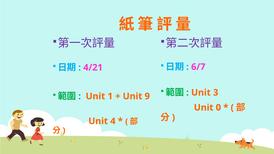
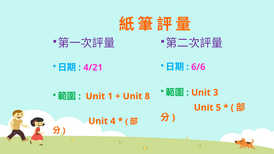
6/7: 6/7 -> 6/6
9: 9 -> 8
0: 0 -> 5
